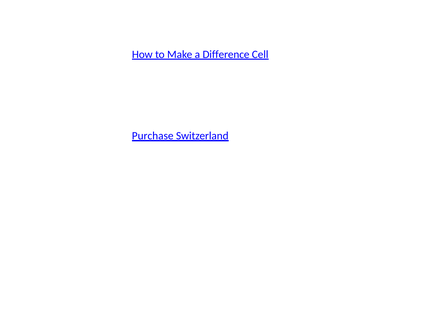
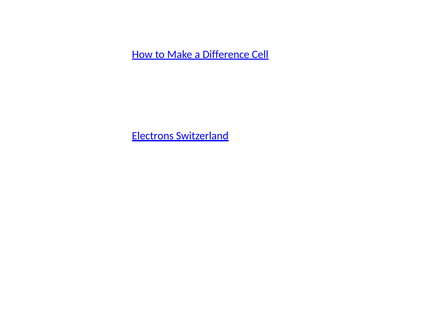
Purchase: Purchase -> Electrons
